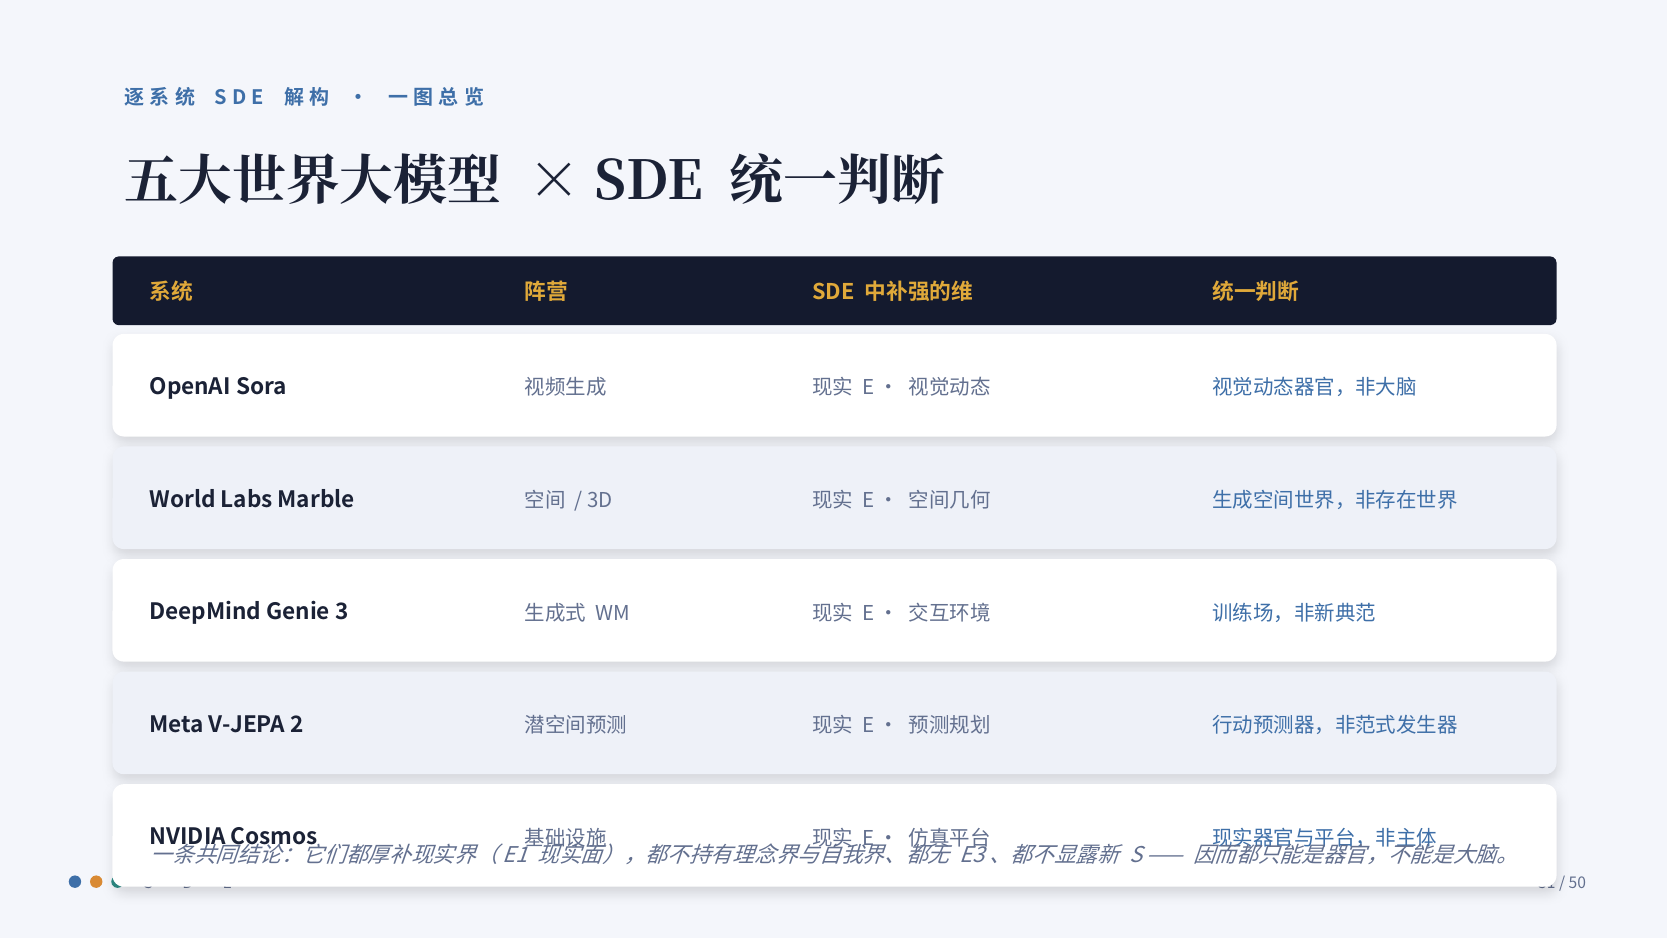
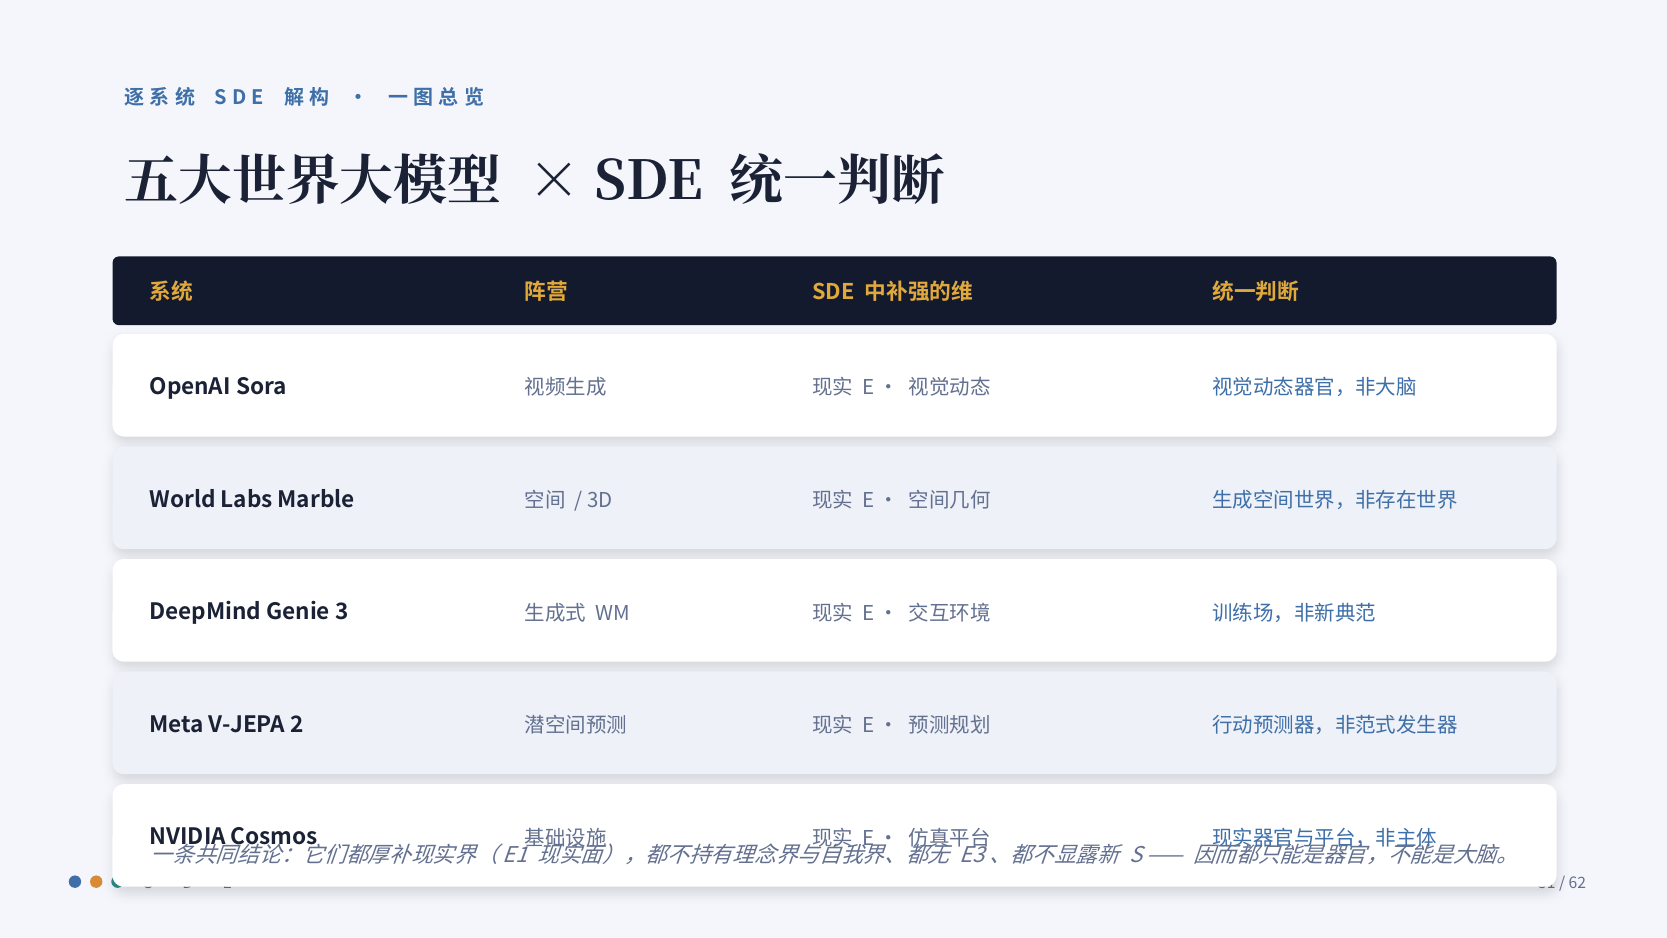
50: 50 -> 62
